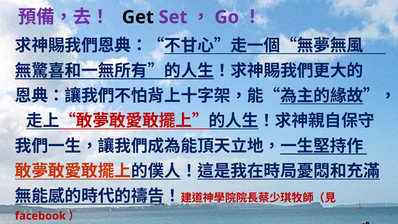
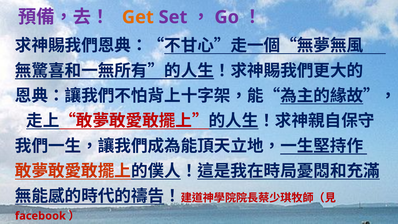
Get colour: black -> orange
